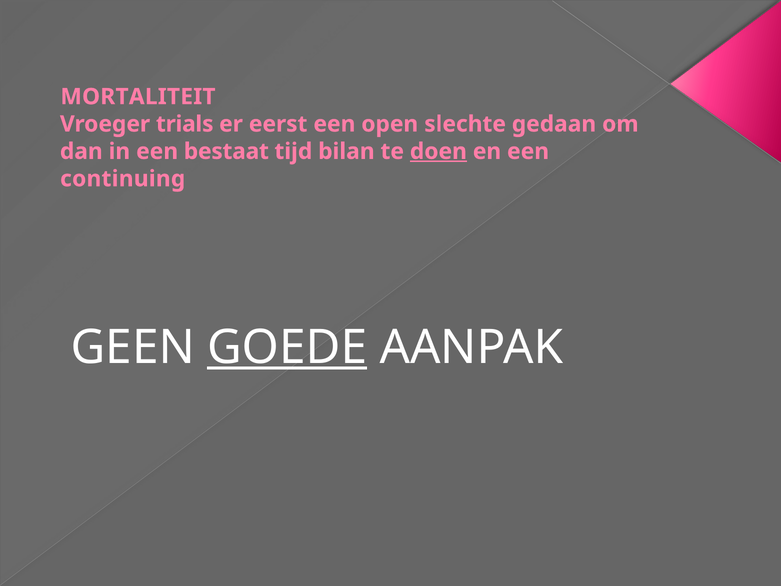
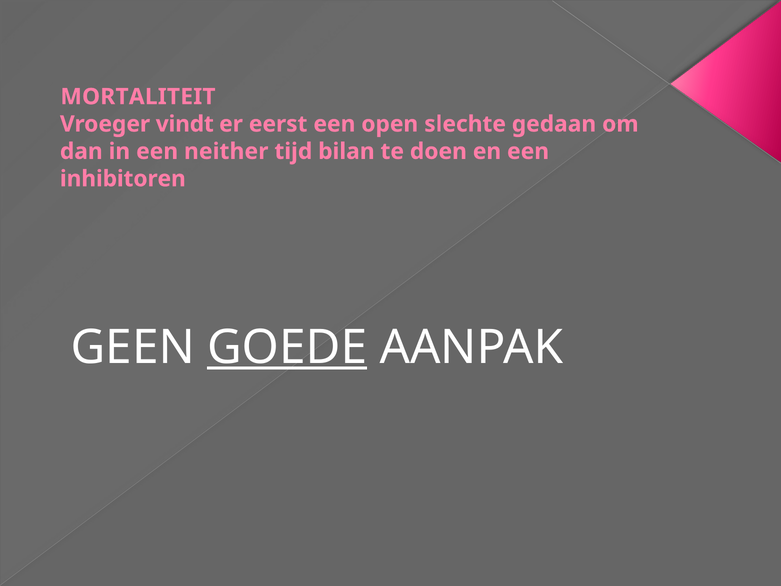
trials: trials -> vindt
bestaat: bestaat -> neither
doen underline: present -> none
continuing: continuing -> inhibitoren
